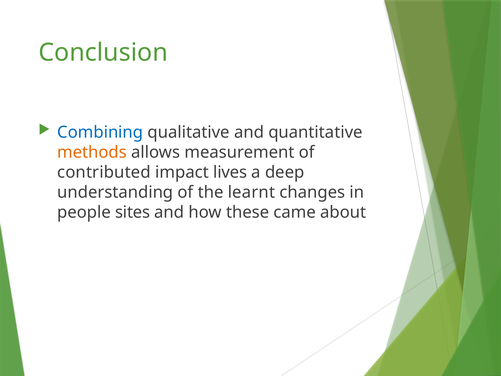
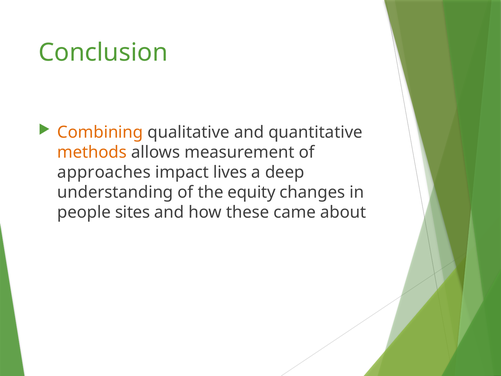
Combining colour: blue -> orange
contributed: contributed -> approaches
learnt: learnt -> equity
